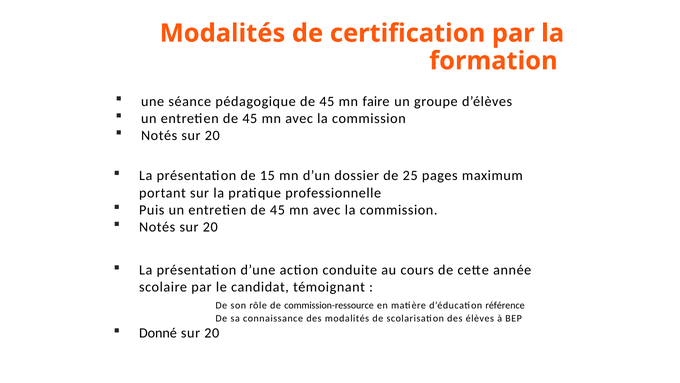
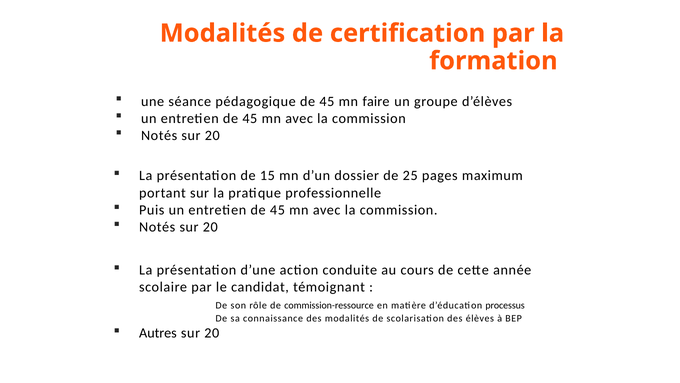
référence: référence -> processus
Donné: Donné -> Autres
